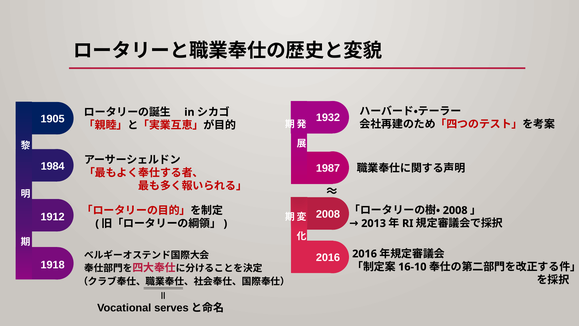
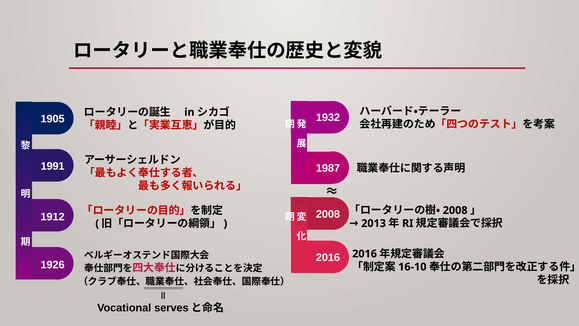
1984: 1984 -> 1991
1918: 1918 -> 1926
